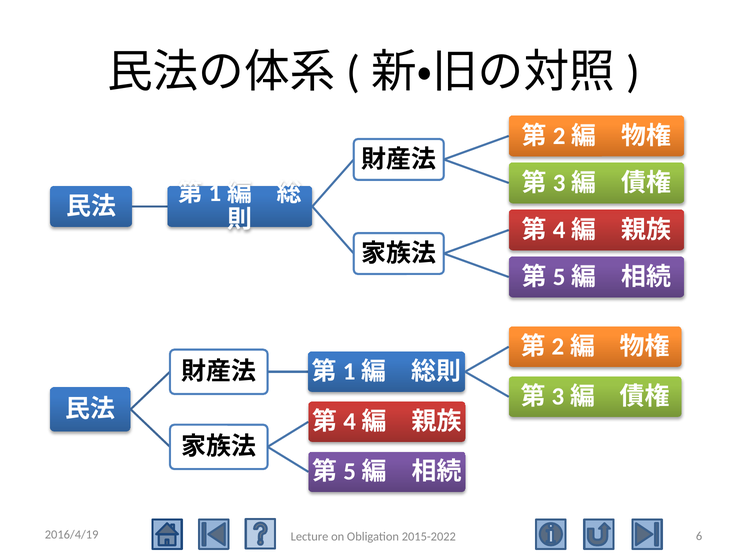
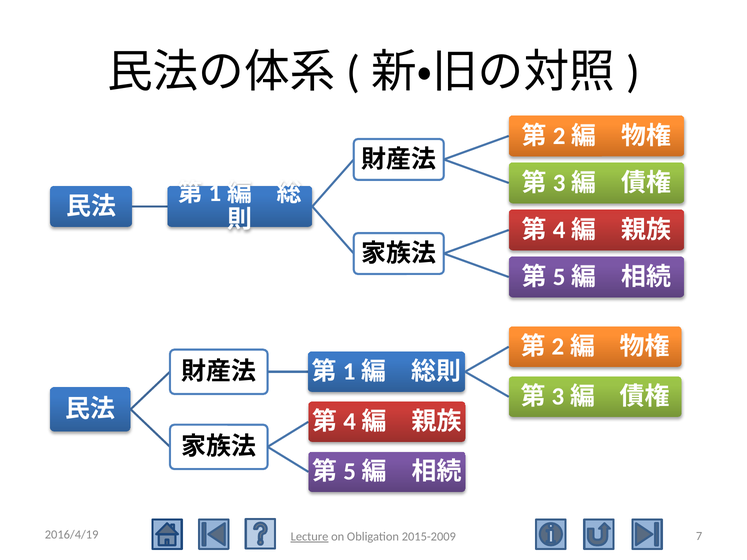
6: 6 -> 7
Lecture underline: none -> present
2015-2022: 2015-2022 -> 2015-2009
